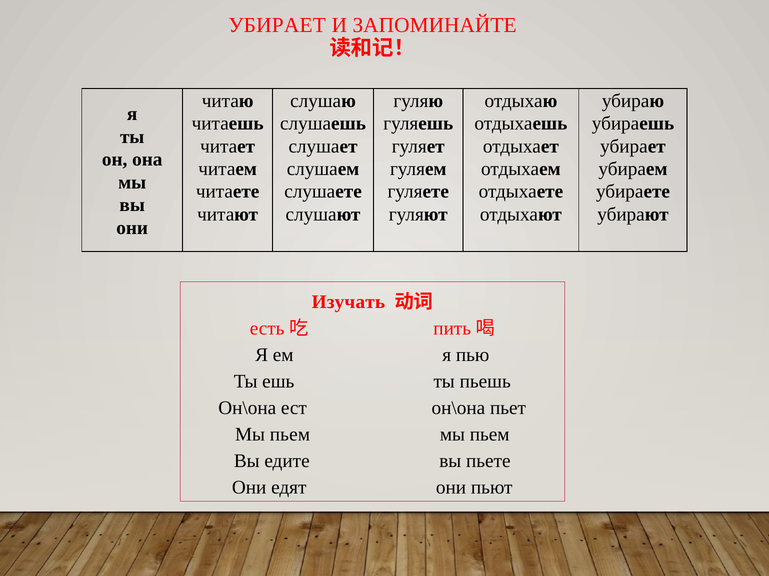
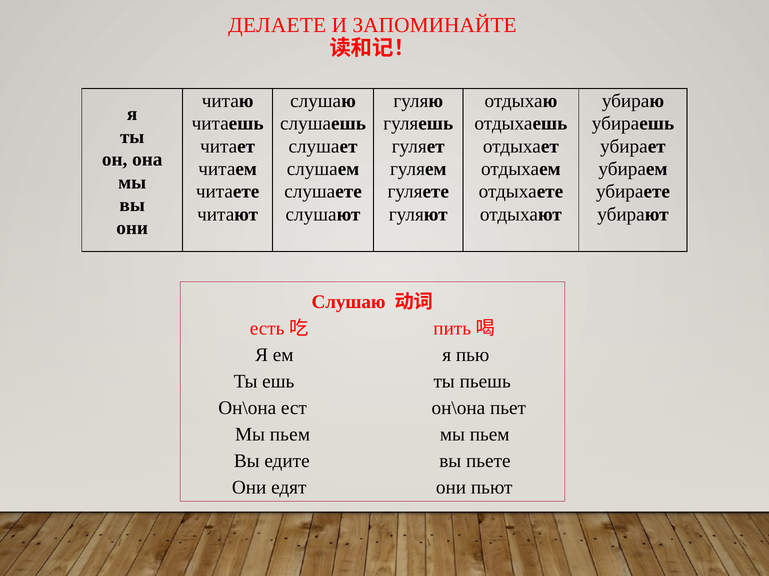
УБИРАЕТ at (277, 25): УБИРАЕТ -> ДЕЛАЕТЕ
Изучать at (348, 302): Изучать -> Слушаю
